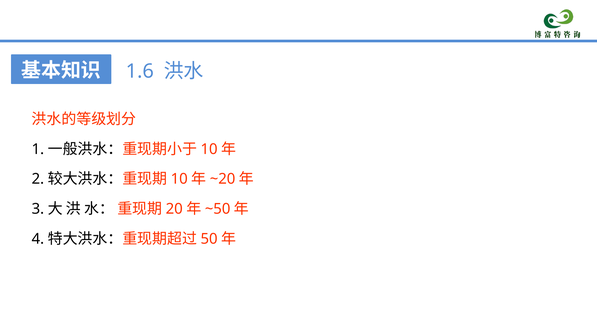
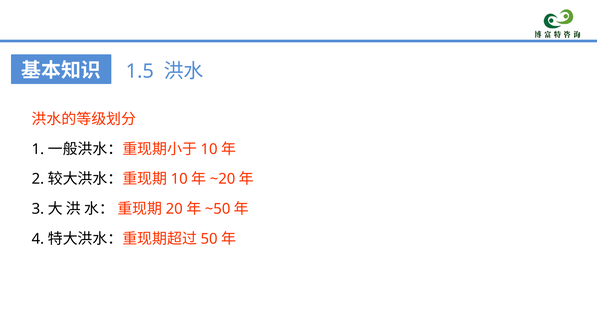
1.6: 1.6 -> 1.5
